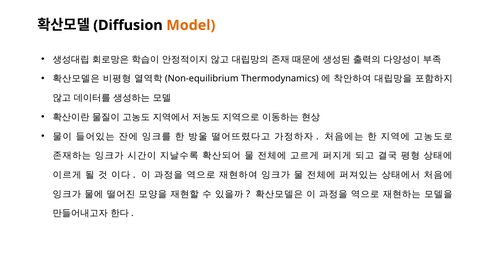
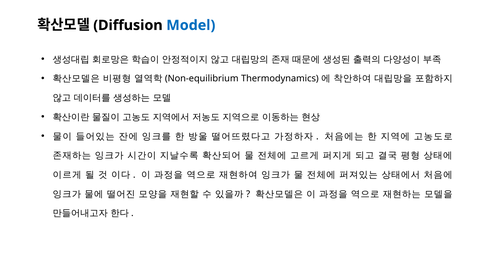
Model colour: orange -> blue
